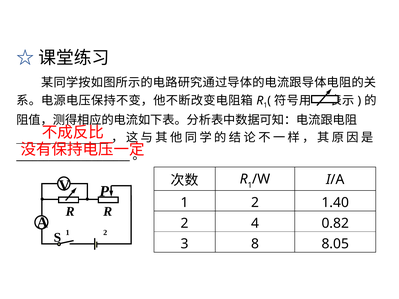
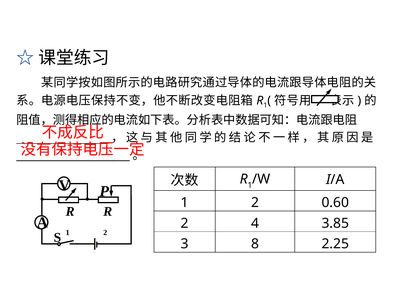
1.40: 1.40 -> 0.60
0.82: 0.82 -> 3.85
8.05: 8.05 -> 2.25
